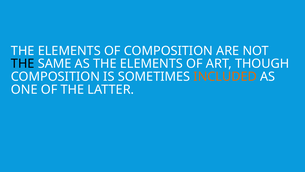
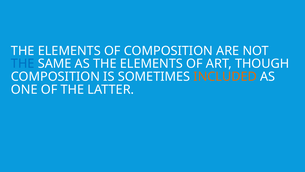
THE at (23, 64) colour: black -> blue
